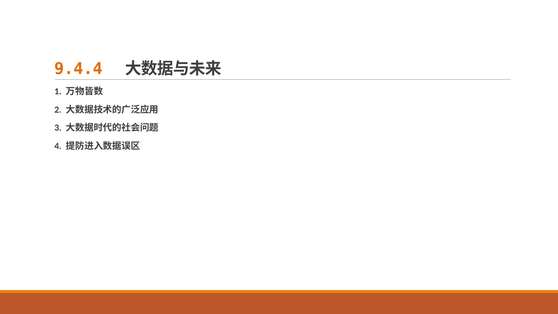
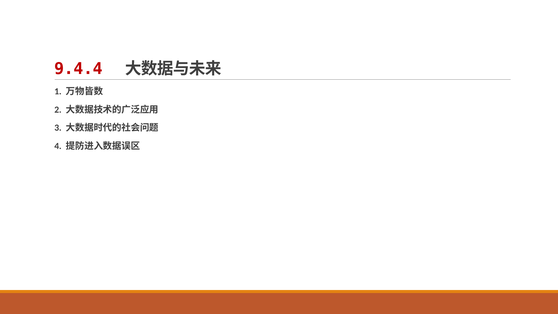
9.4.4 colour: orange -> red
